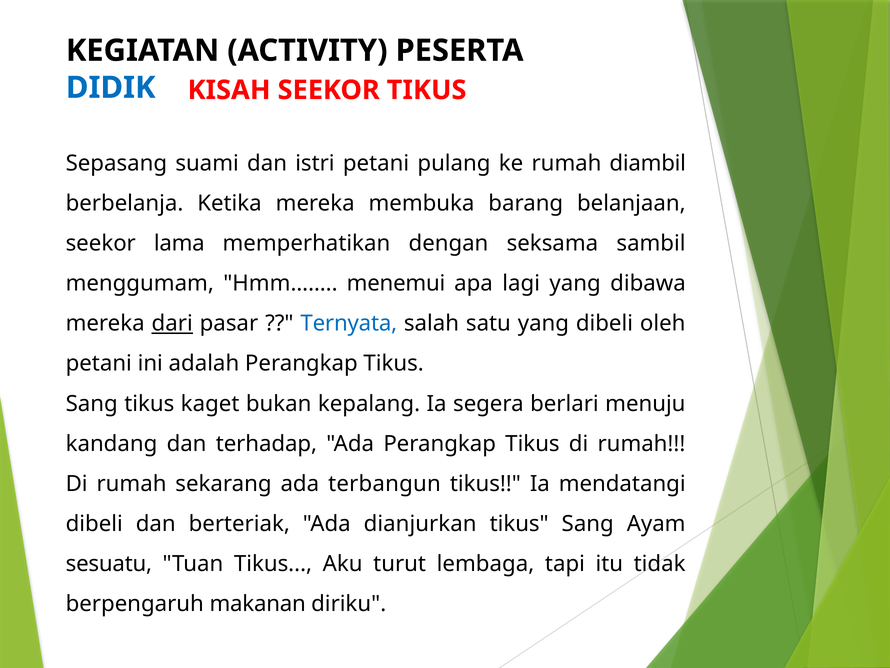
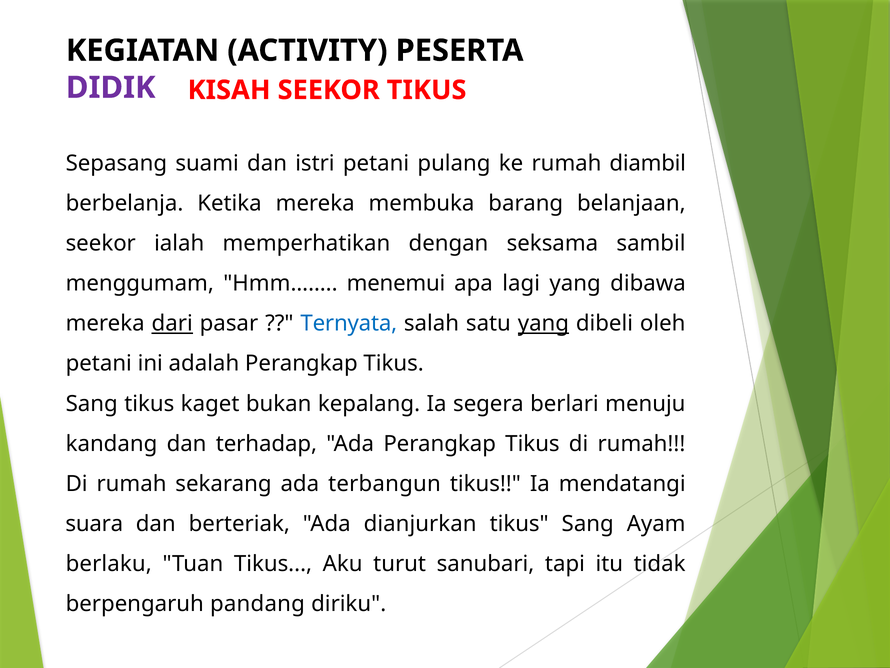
DIDIK colour: blue -> purple
lama: lama -> ialah
yang at (543, 323) underline: none -> present
dibeli at (94, 524): dibeli -> suara
sesuatu: sesuatu -> berlaku
lembaga: lembaga -> sanubari
makanan: makanan -> pandang
